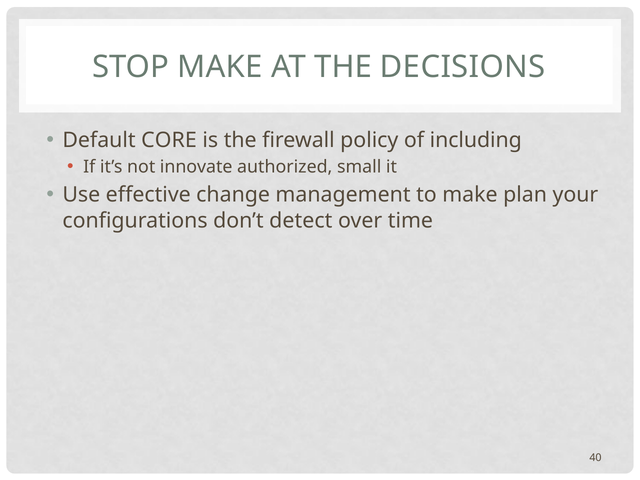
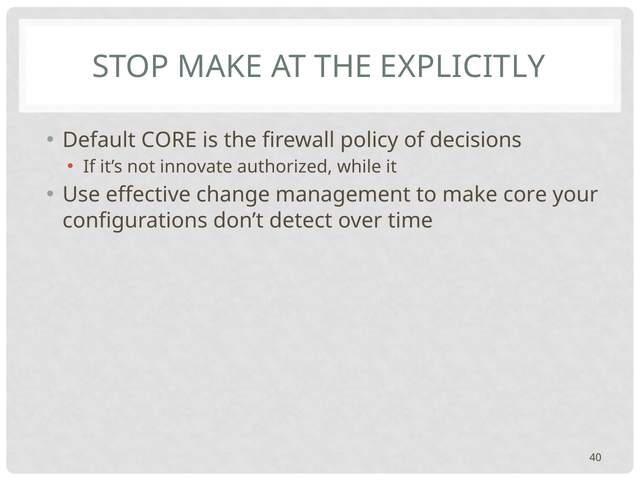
DECISIONS: DECISIONS -> EXPLICITLY
including: including -> decisions
small: small -> while
make plan: plan -> core
